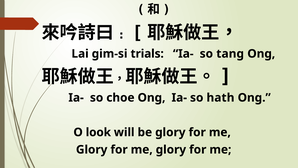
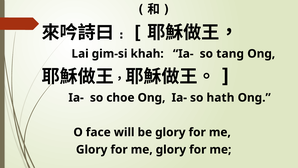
trials: trials -> khah
look: look -> face
